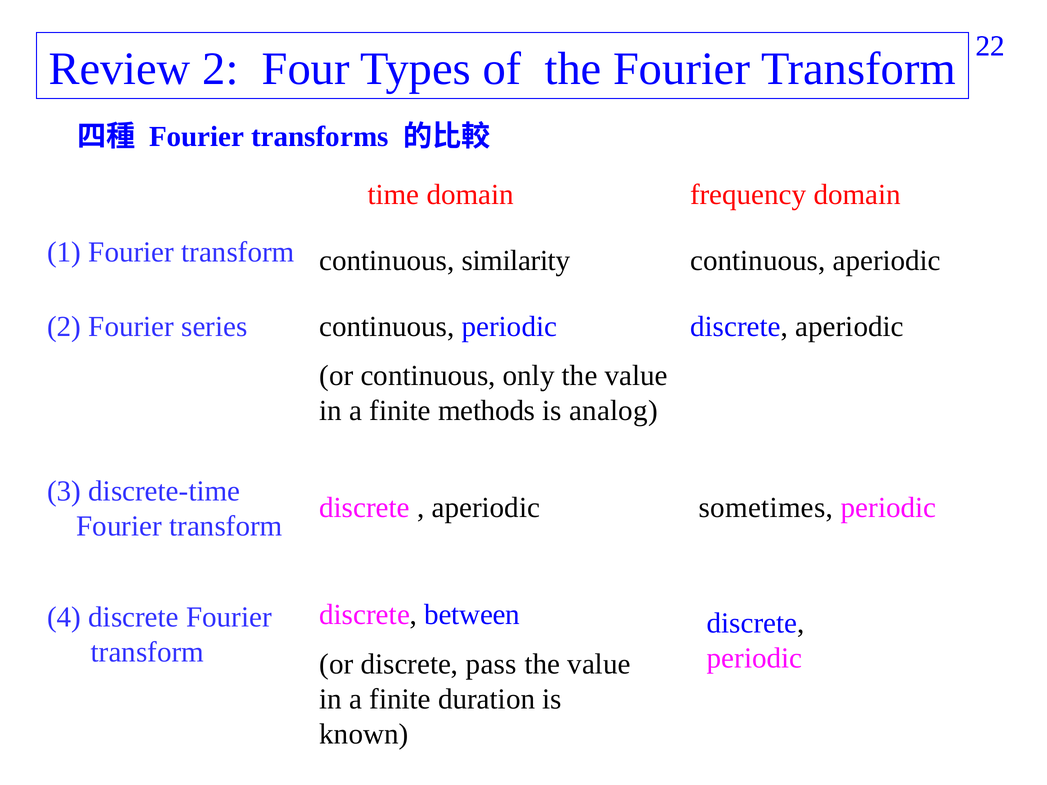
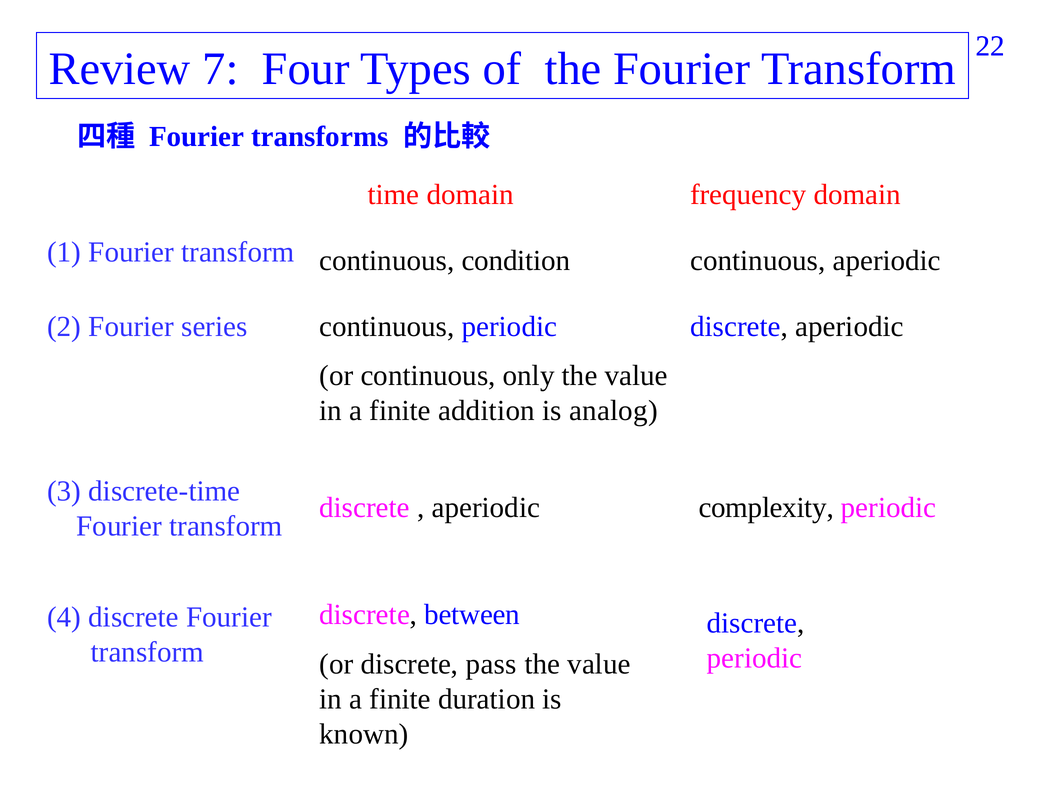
Review 2: 2 -> 7
similarity: similarity -> condition
methods: methods -> addition
sometimes: sometimes -> complexity
